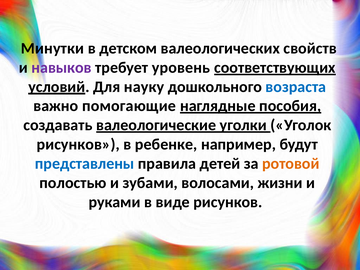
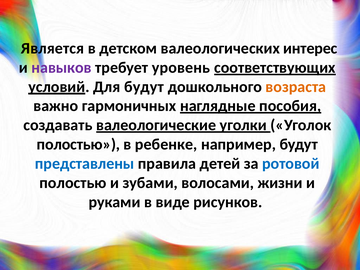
Минутки: Минутки -> Является
свойств: свойств -> интерес
Для науку: науку -> будут
возраста colour: blue -> orange
помогающие: помогающие -> гармоничных
рисунков at (78, 144): рисунков -> полостью
ротовой colour: orange -> blue
